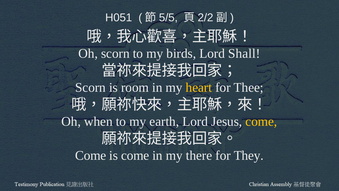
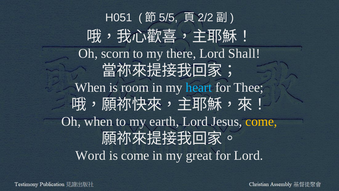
birds: birds -> there
Scorn at (90, 87): Scorn -> When
heart colour: yellow -> light blue
Come at (91, 155): Come -> Word
there: there -> great
for They: They -> Lord
